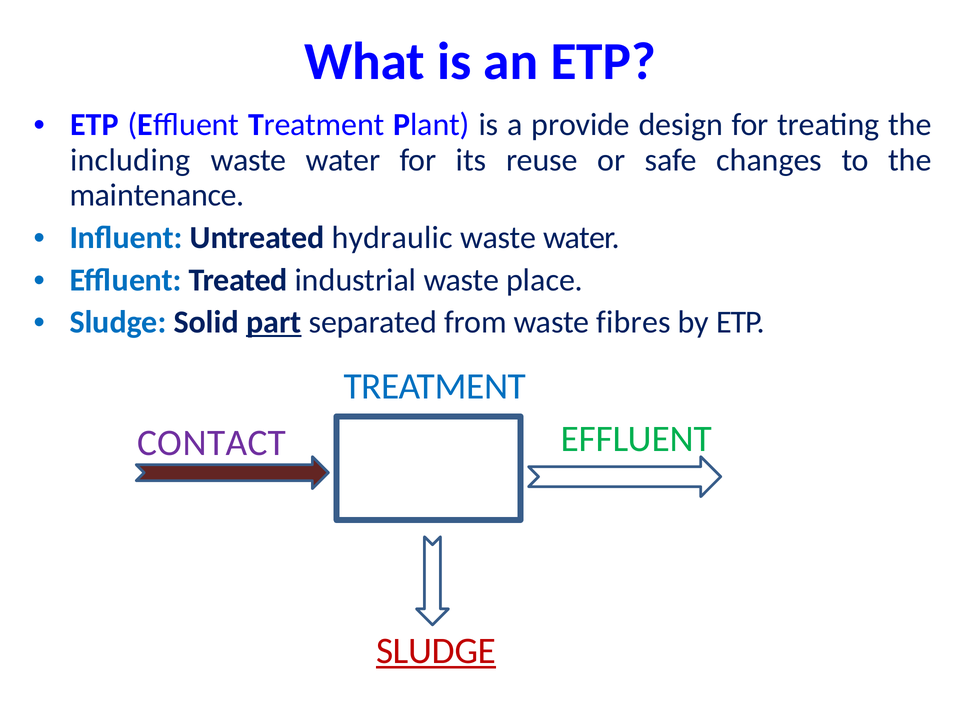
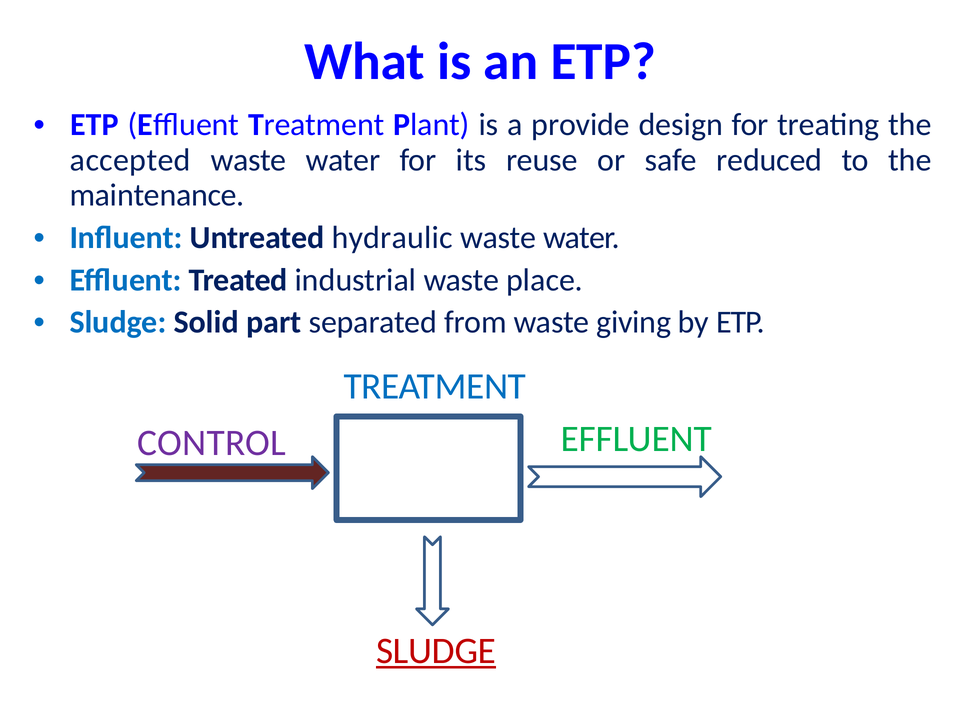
including: including -> accepted
changes: changes -> reduced
part underline: present -> none
fibres: fibres -> giving
CONTACT: CONTACT -> CONTROL
